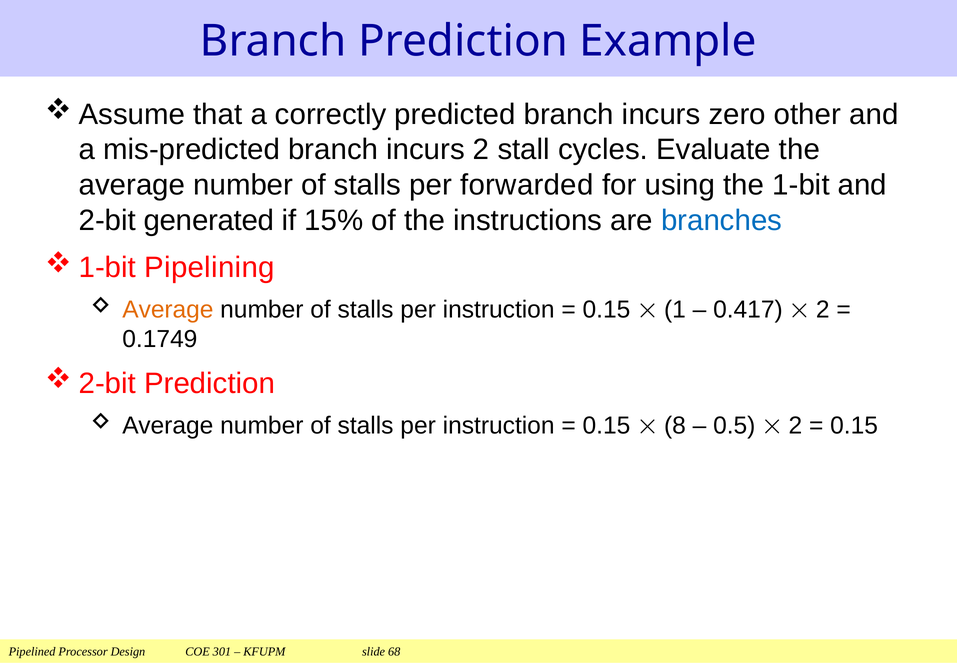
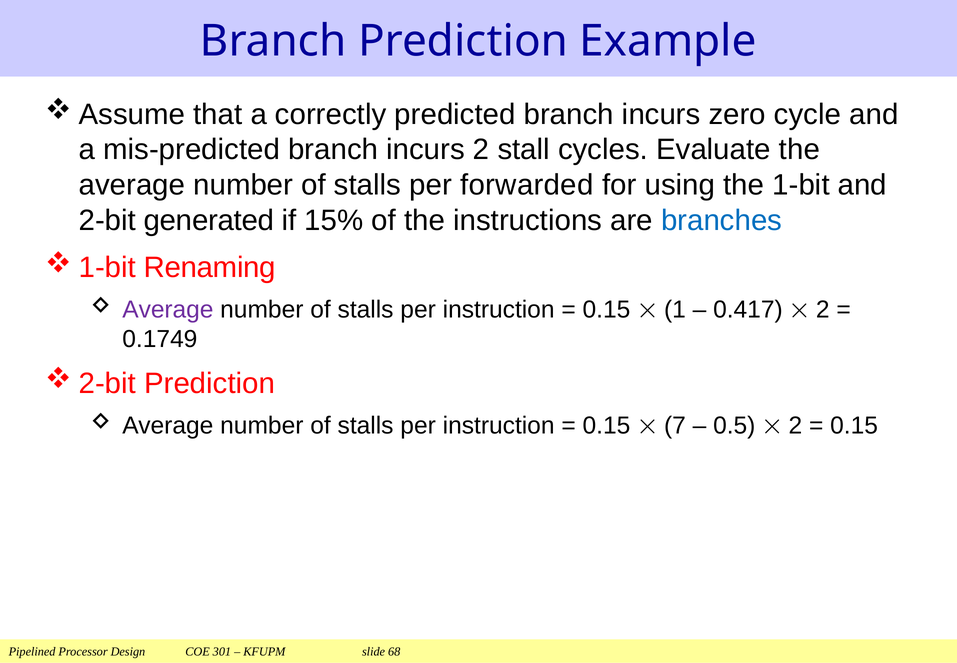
other: other -> cycle
Pipelining: Pipelining -> Renaming
Average at (168, 309) colour: orange -> purple
8: 8 -> 7
